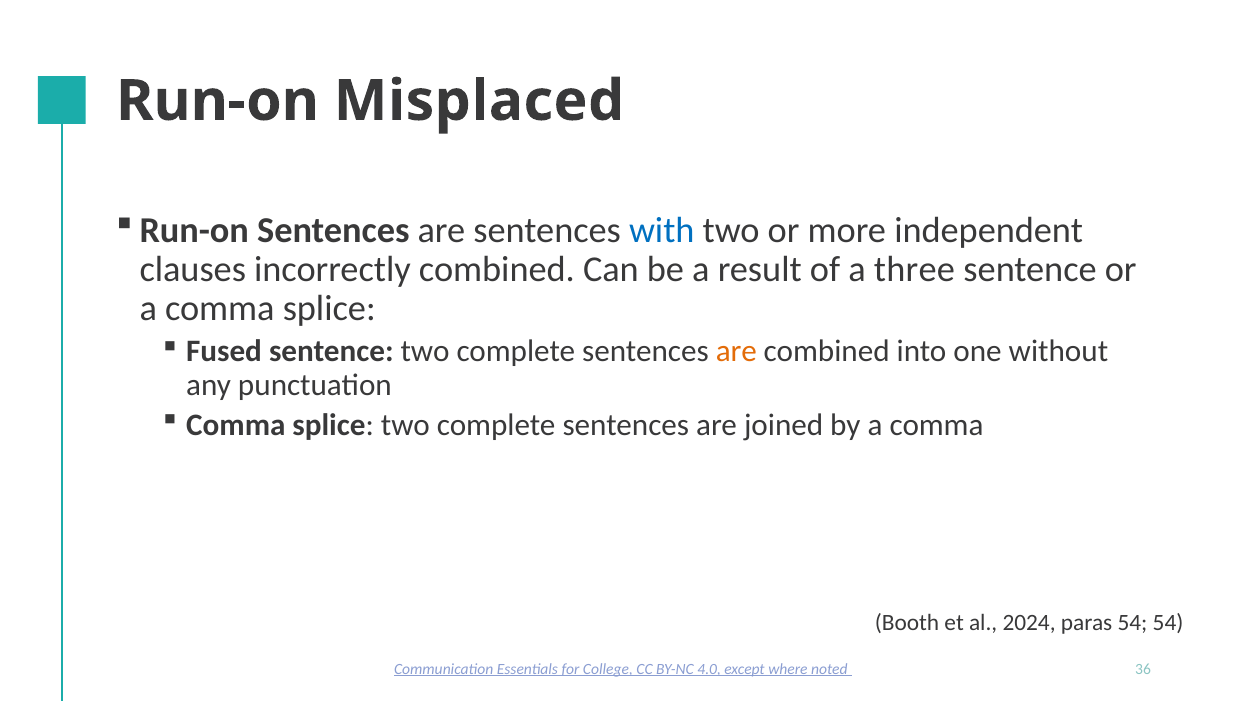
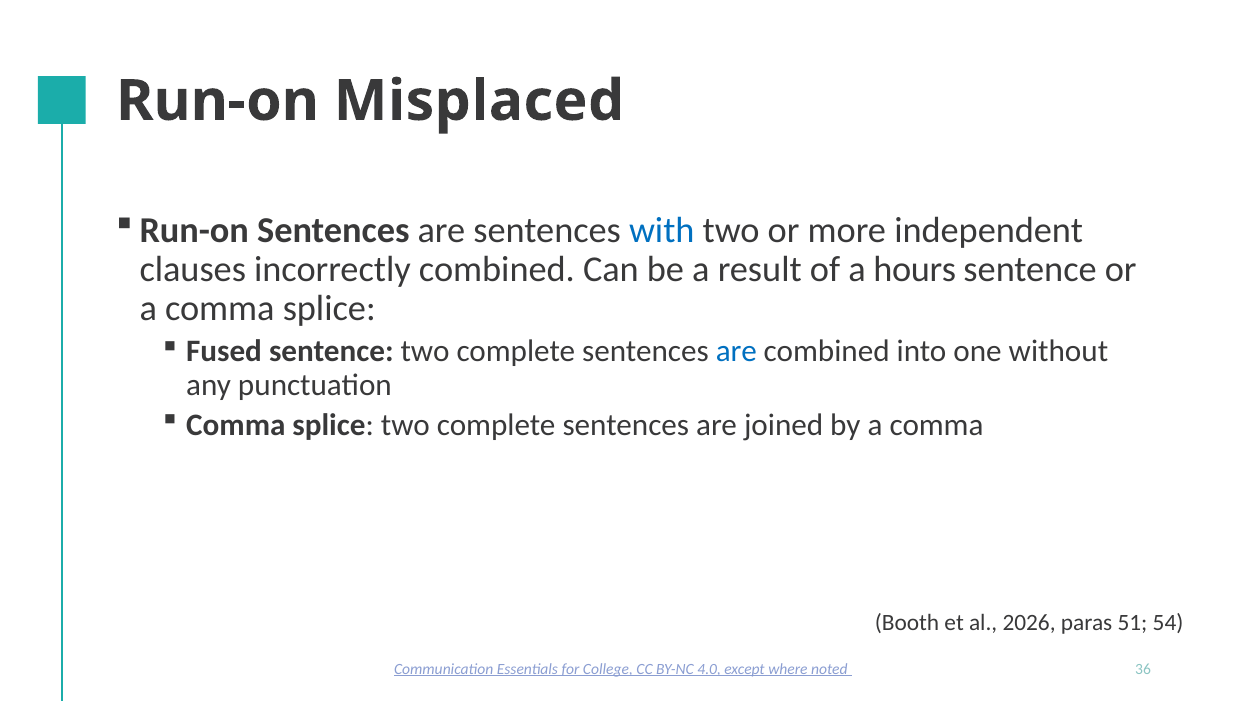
three: three -> hours
are at (736, 351) colour: orange -> blue
2024: 2024 -> 2026
paras 54: 54 -> 51
